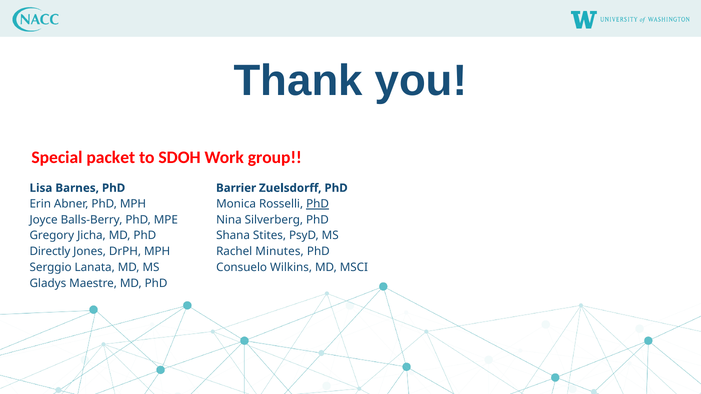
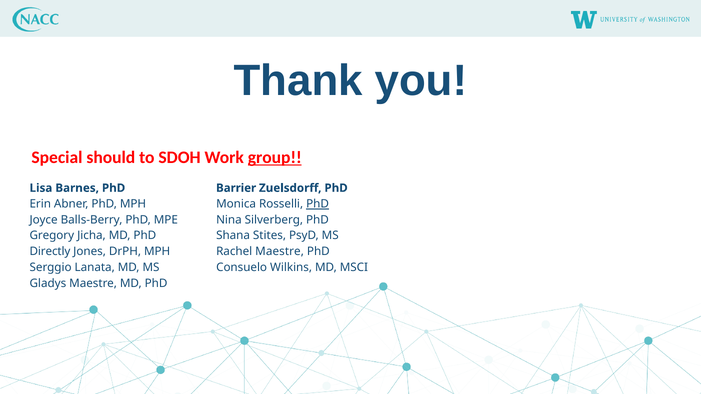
packet: packet -> should
group underline: none -> present
Rachel Minutes: Minutes -> Maestre
